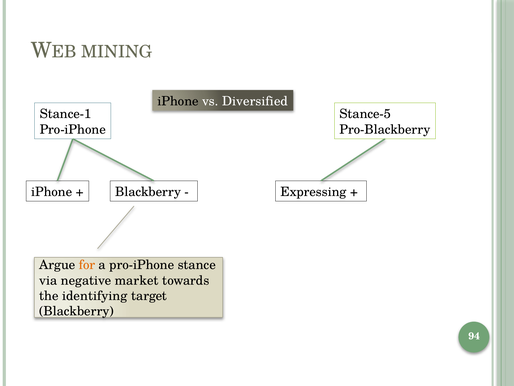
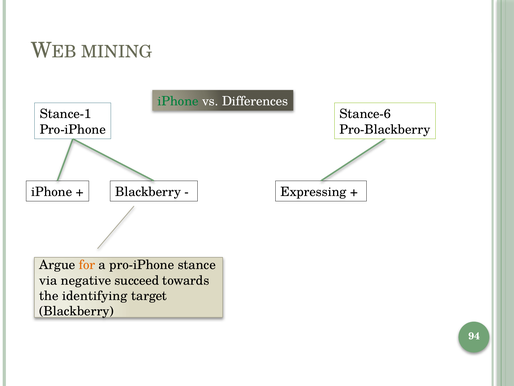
iPhone at (178, 101) colour: black -> green
Diversified: Diversified -> Differences
Stance-5: Stance-5 -> Stance-6
market: market -> succeed
